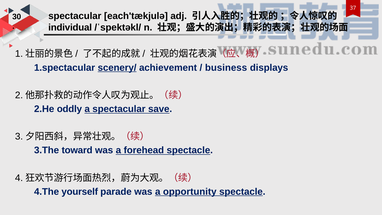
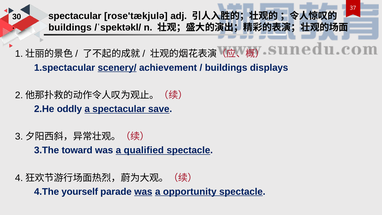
each'tækjulə: each'tækjulə -> rose'tækjulə
individual at (70, 27): individual -> buildings
business at (226, 68): business -> buildings
forehead: forehead -> qualified
was at (143, 192) underline: none -> present
